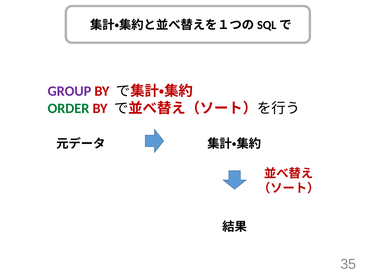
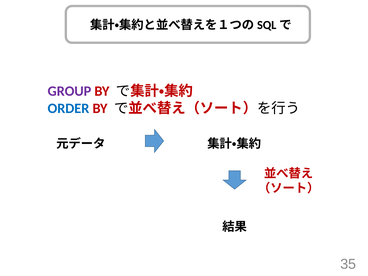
ORDER colour: green -> blue
